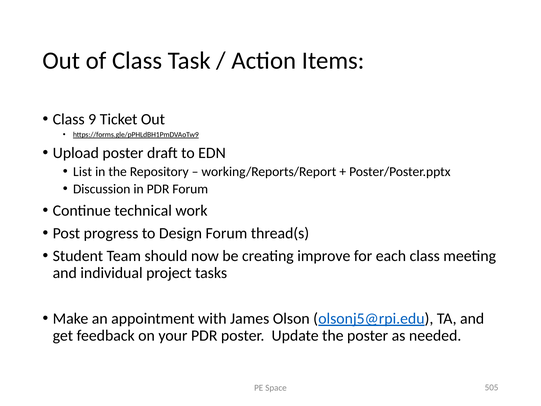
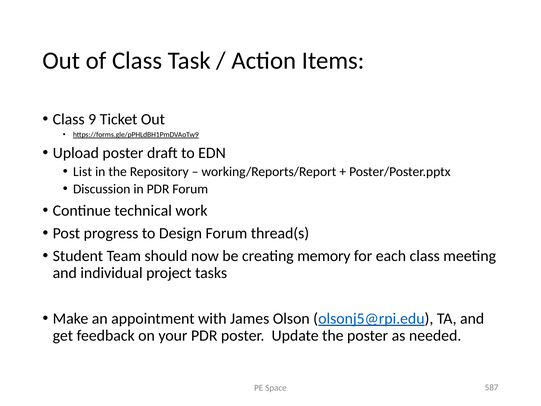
improve: improve -> memory
505: 505 -> 587
